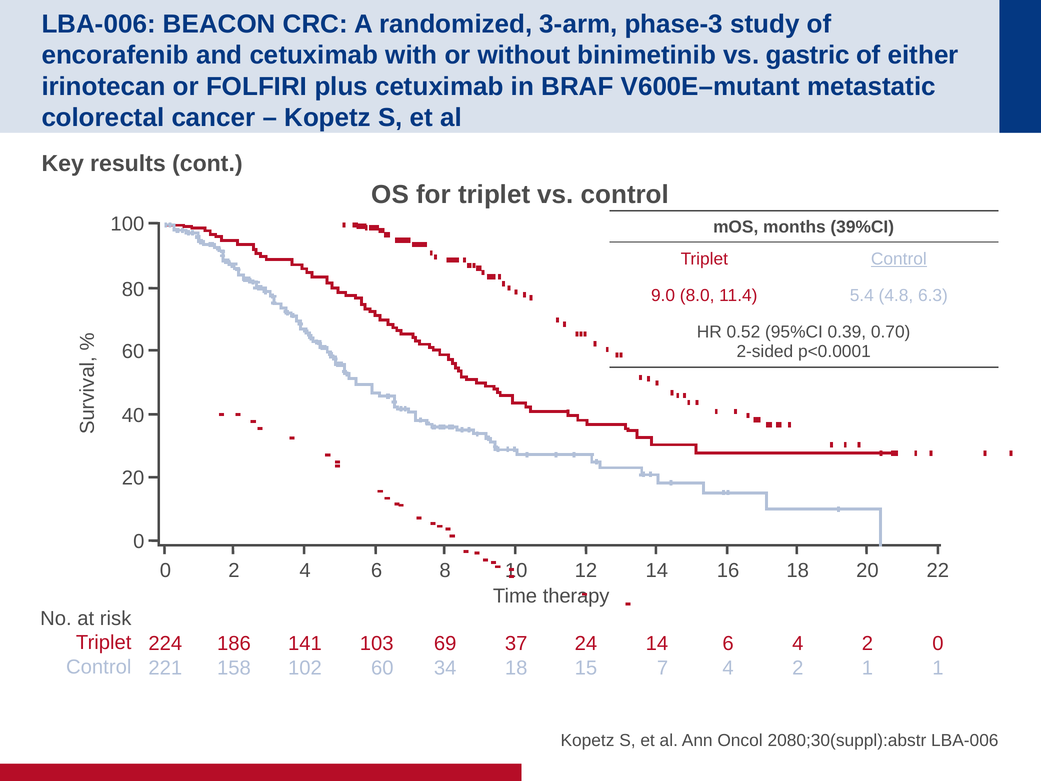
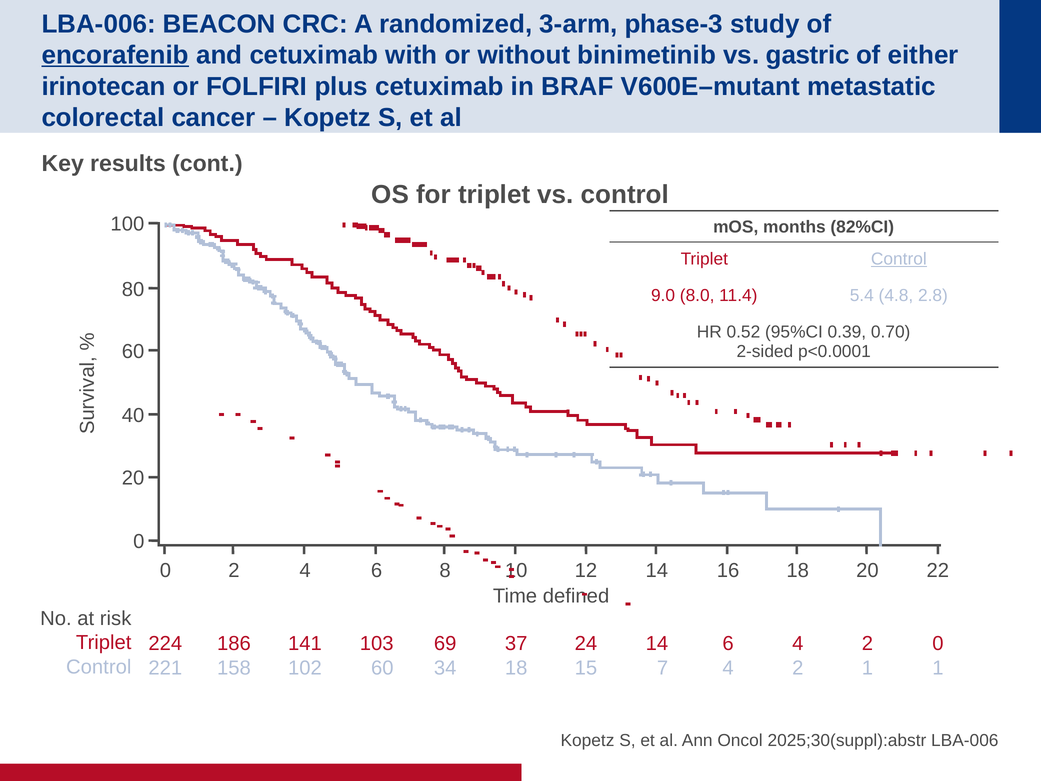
encorafenib underline: none -> present
39%CI: 39%CI -> 82%CI
6.3: 6.3 -> 2.8
therapy: therapy -> defined
2080;30(suppl):abstr: 2080;30(suppl):abstr -> 2025;30(suppl):abstr
